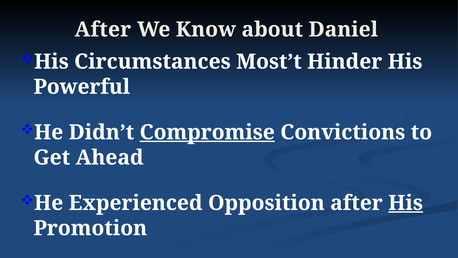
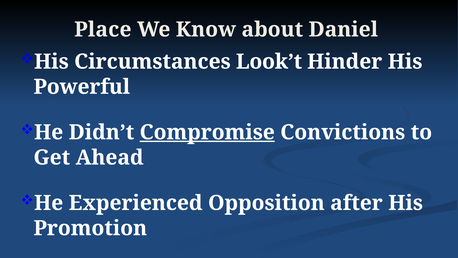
After at (103, 30): After -> Place
Most’t: Most’t -> Look’t
His at (406, 203) underline: present -> none
